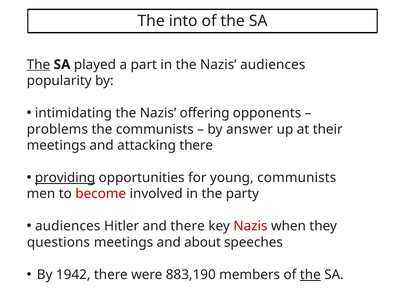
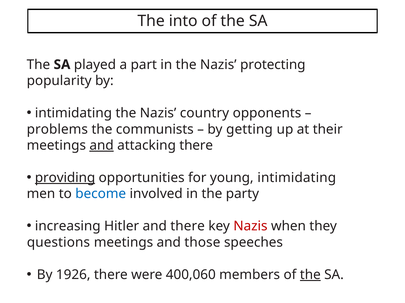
The at (38, 65) underline: present -> none
Nazis audiences: audiences -> protecting
offering: offering -> country
answer: answer -> getting
and at (102, 146) underline: none -> present
young communists: communists -> intimidating
become colour: red -> blue
audiences at (68, 227): audiences -> increasing
about: about -> those
1942: 1942 -> 1926
883,190: 883,190 -> 400,060
